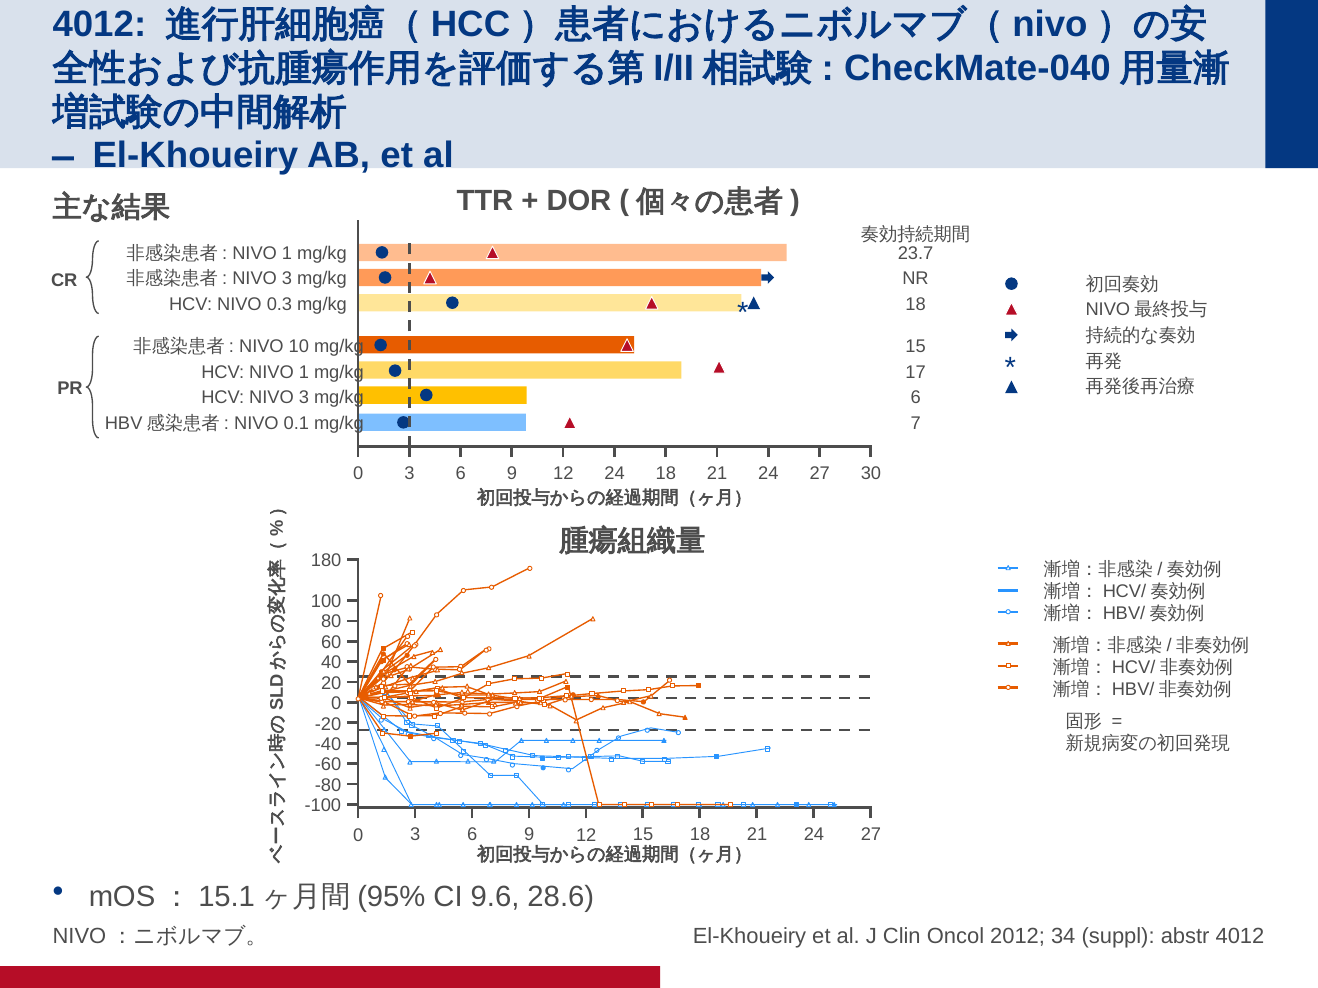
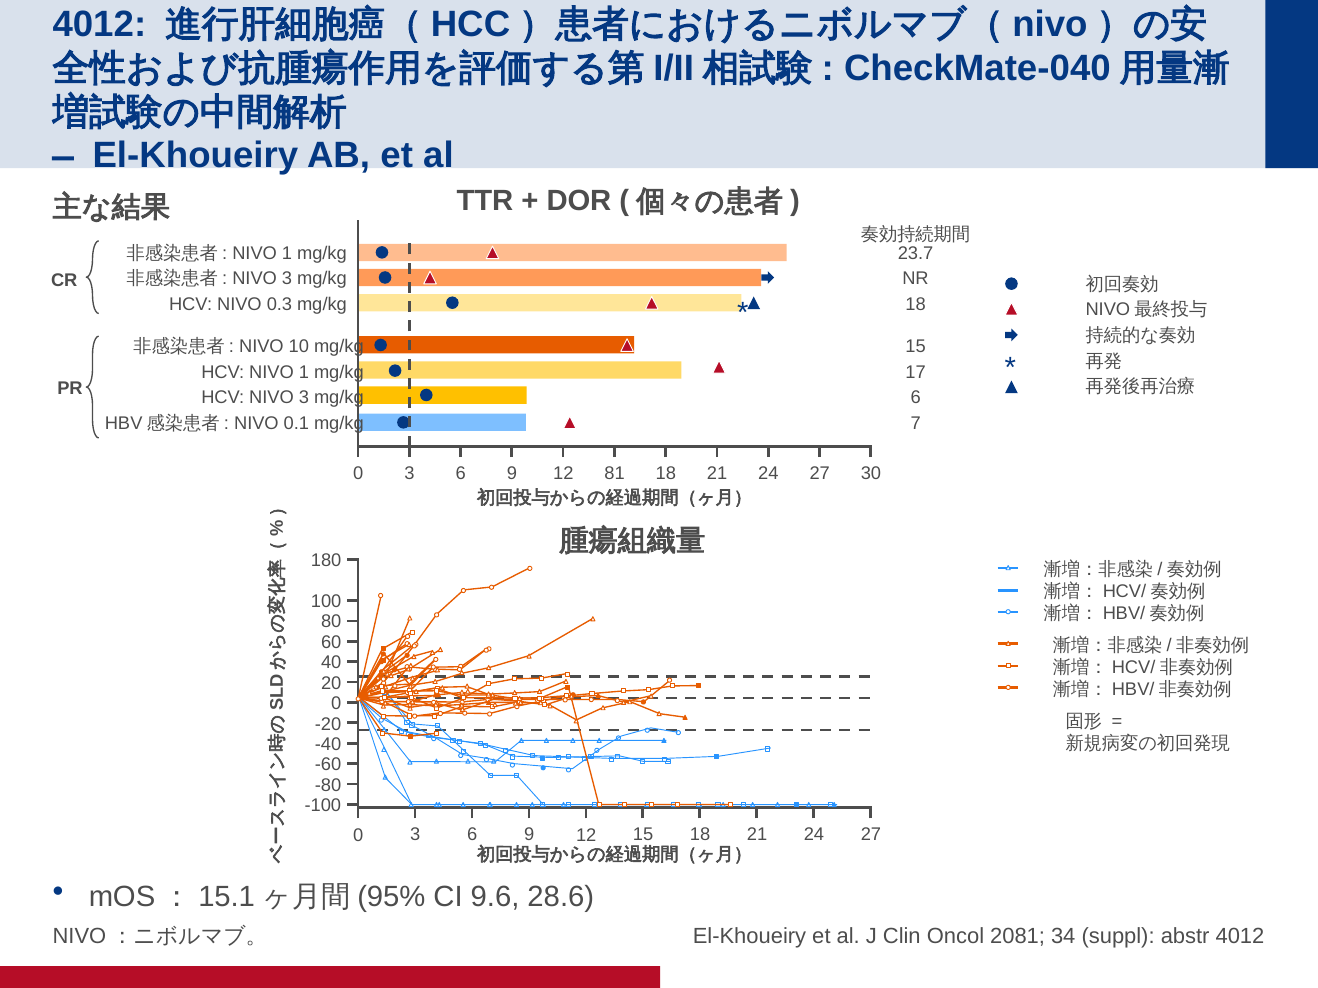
12 24: 24 -> 81
2012: 2012 -> 2081
